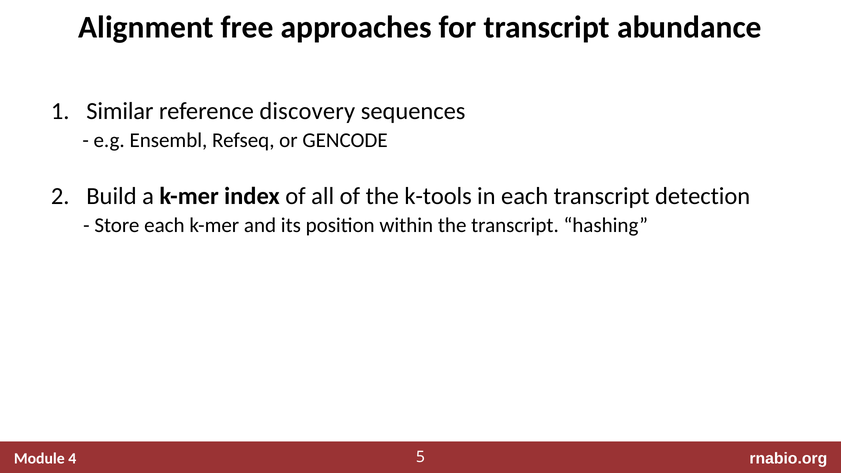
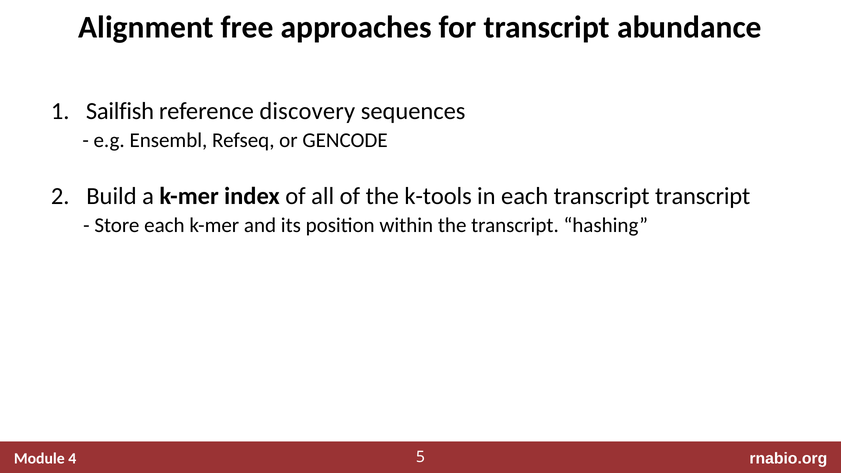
Similar: Similar -> Sailfish
transcript detection: detection -> transcript
